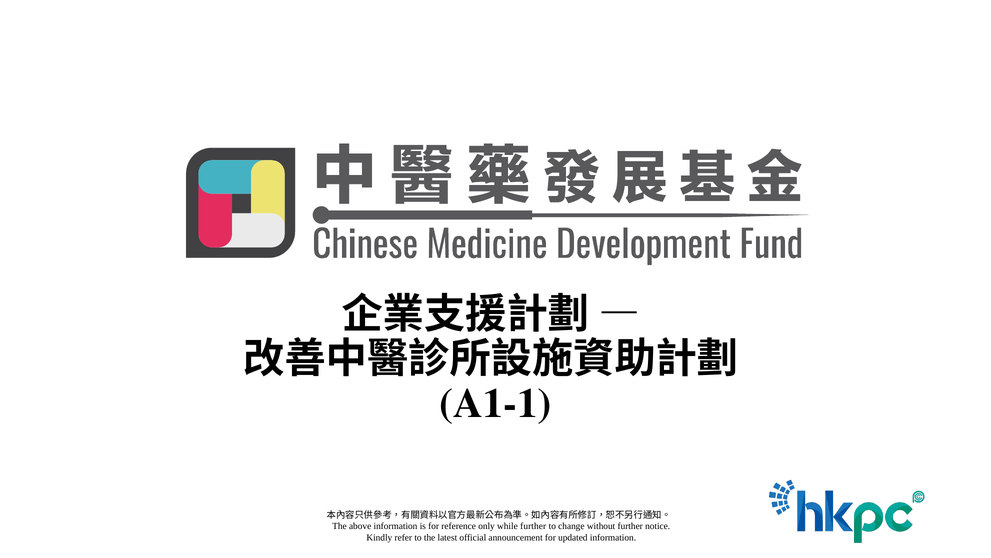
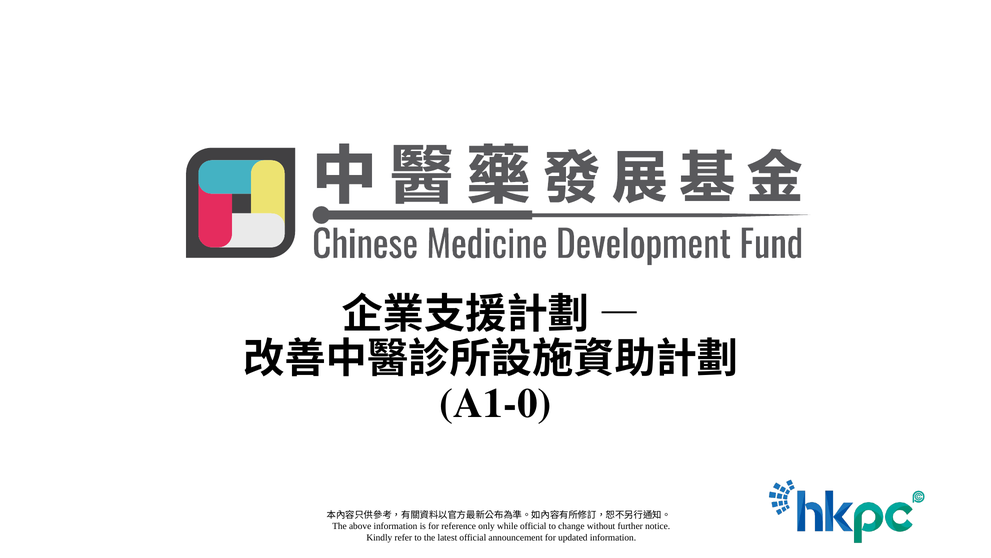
A1-1: A1-1 -> A1-0
while further: further -> official
